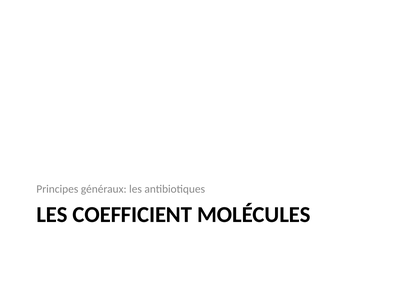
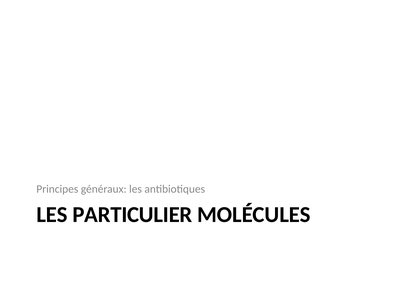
COEFFICIENT: COEFFICIENT -> PARTICULIER
